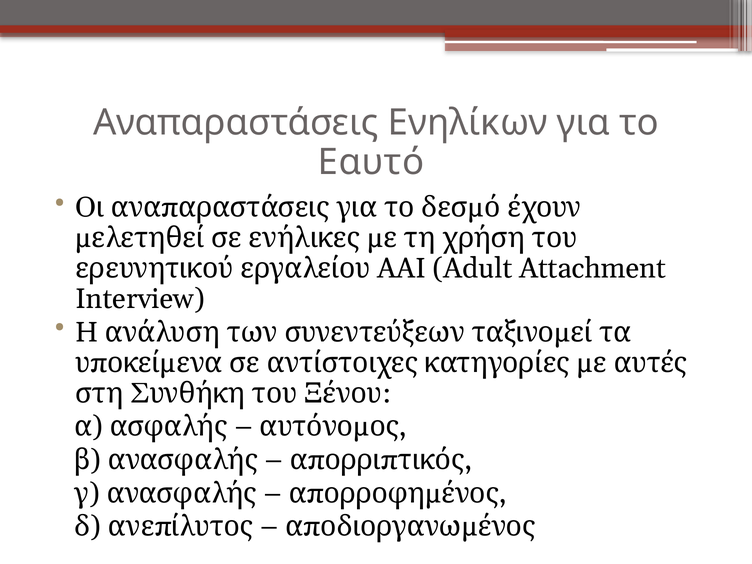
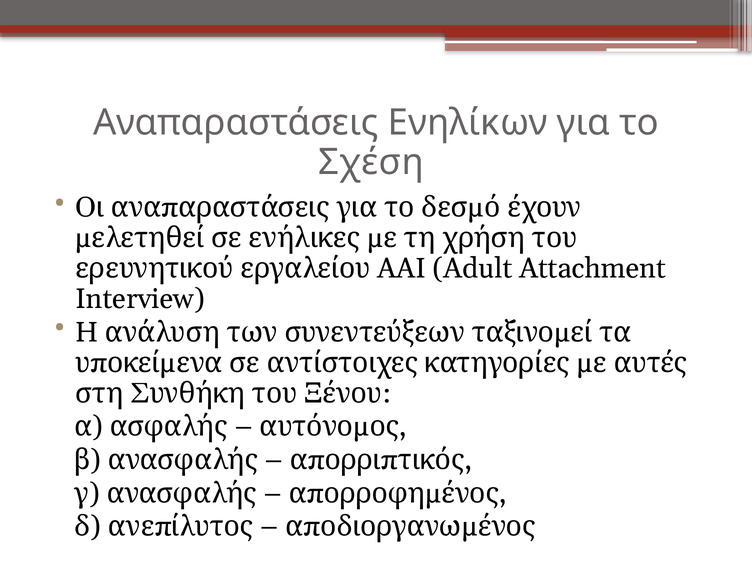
Εαυτό: Εαυτό -> Σχέση
